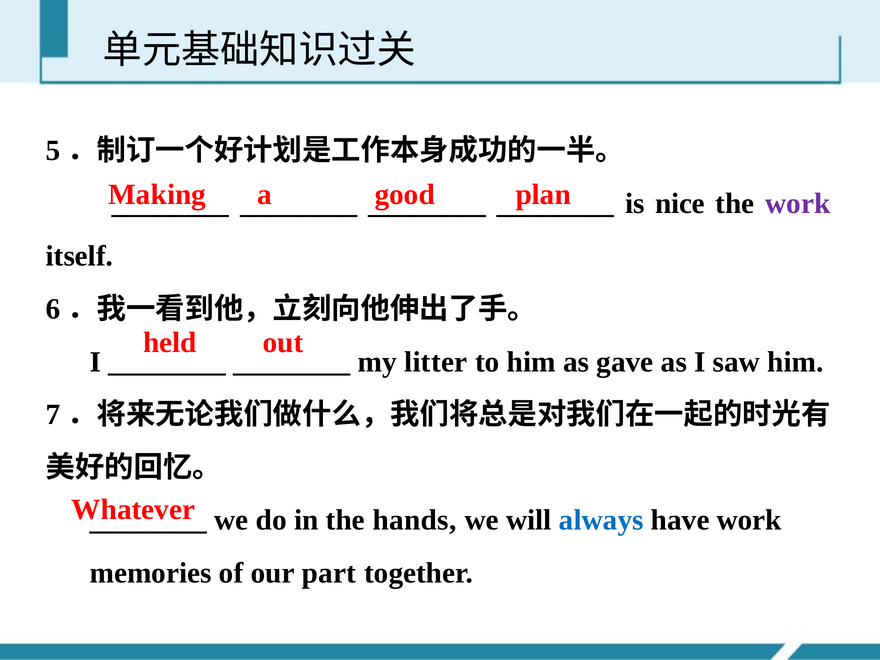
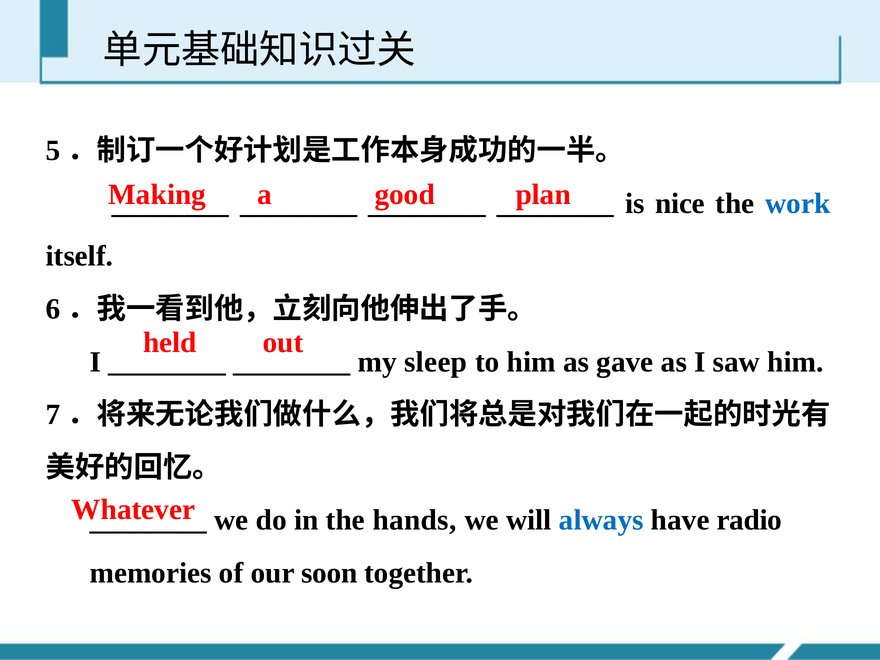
work at (798, 203) colour: purple -> blue
litter: litter -> sleep
have work: work -> radio
part: part -> soon
